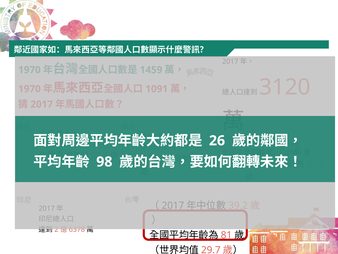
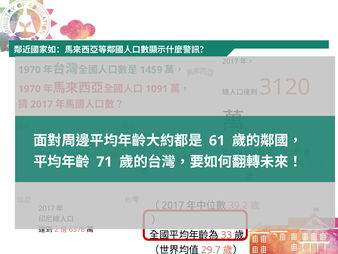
26: 26 -> 61
98: 98 -> 71
81: 81 -> 33
